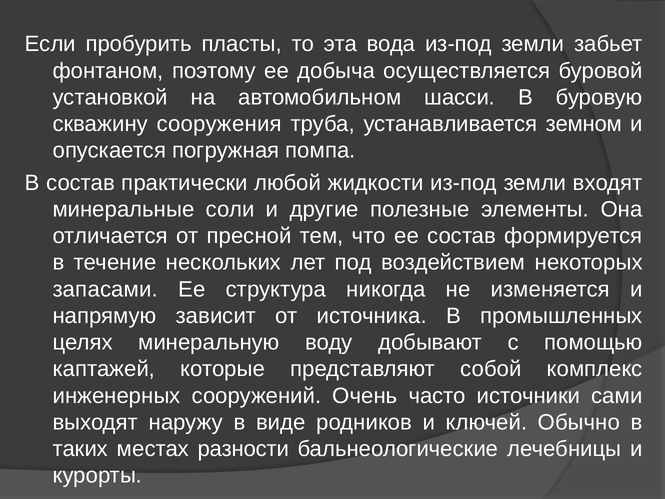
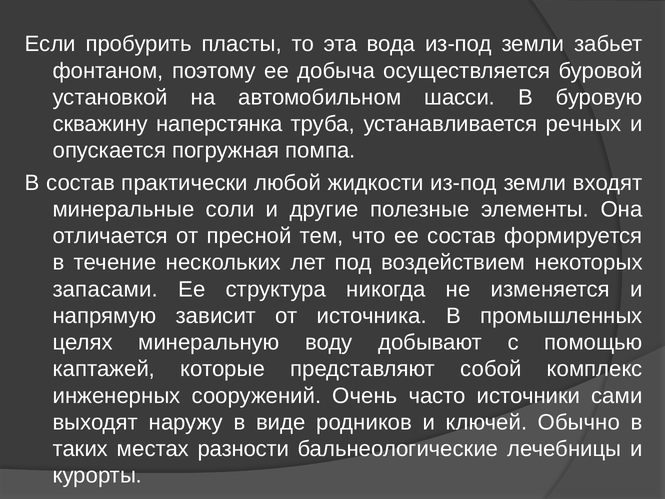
сооружения: сооружения -> наперстянка
земном: земном -> речных
